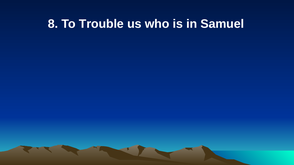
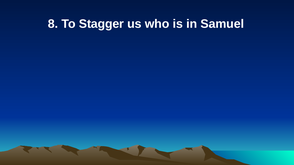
Trouble: Trouble -> Stagger
